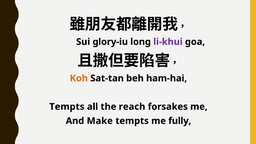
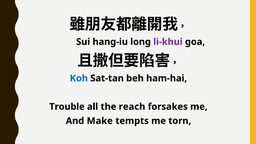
glory-iu: glory-iu -> hang-iu
Koh colour: orange -> blue
Tempts at (67, 107): Tempts -> Trouble
fully: fully -> torn
